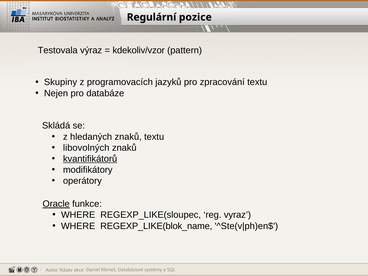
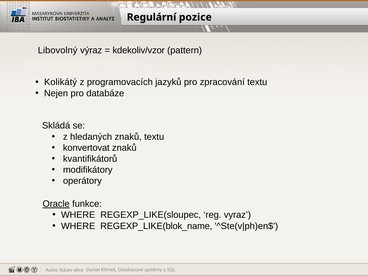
Testovala: Testovala -> Libovolný
Skupiny: Skupiny -> Kolikátý
libovolných: libovolných -> konvertovat
kvantifikátorů underline: present -> none
